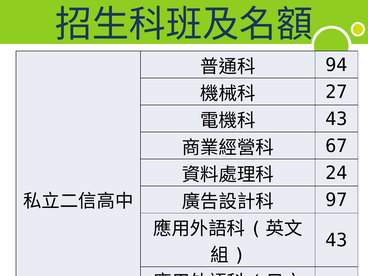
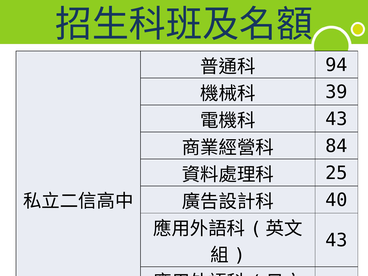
27: 27 -> 39
67: 67 -> 84
24: 24 -> 25
97: 97 -> 40
